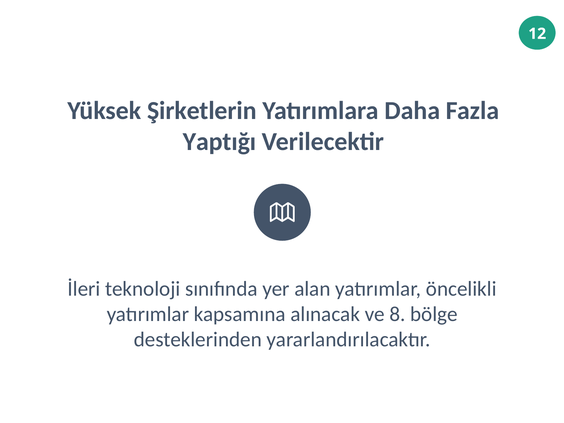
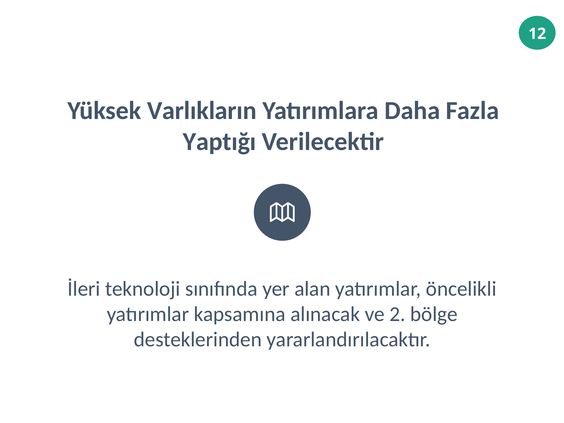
Şirketlerin: Şirketlerin -> Varlıkların
8: 8 -> 2
